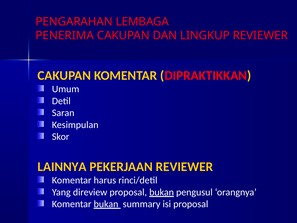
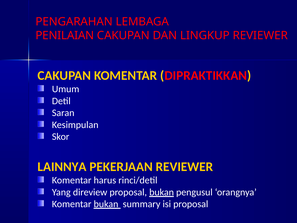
PENERIMA: PENERIMA -> PENILAIAN
